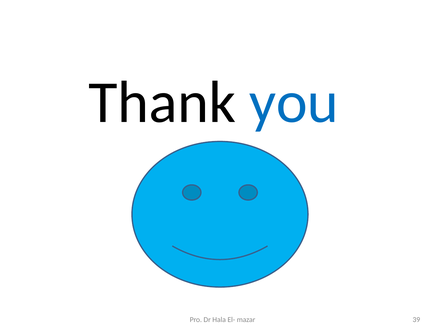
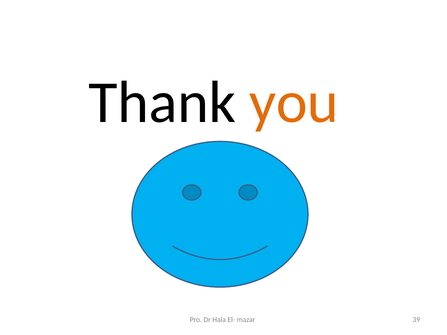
you colour: blue -> orange
